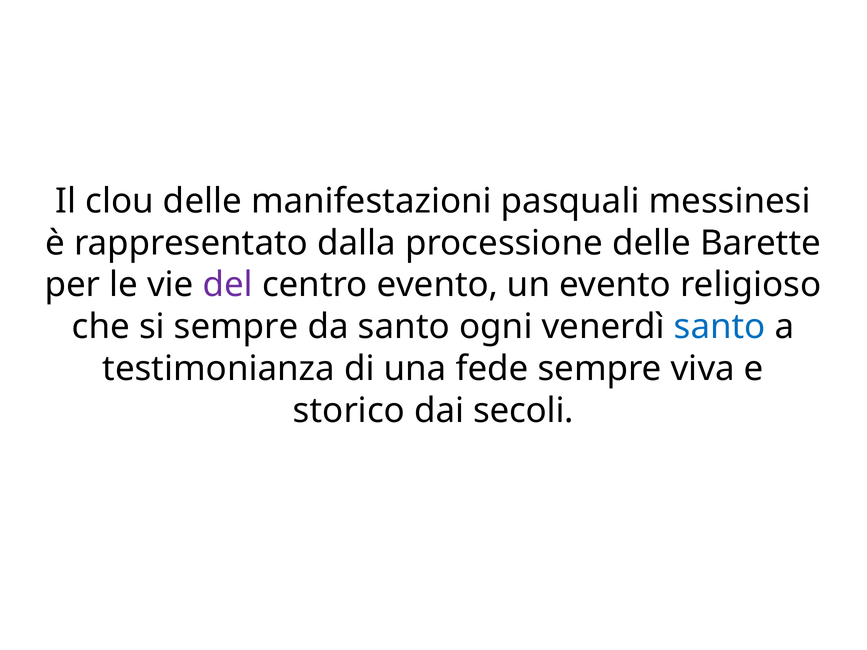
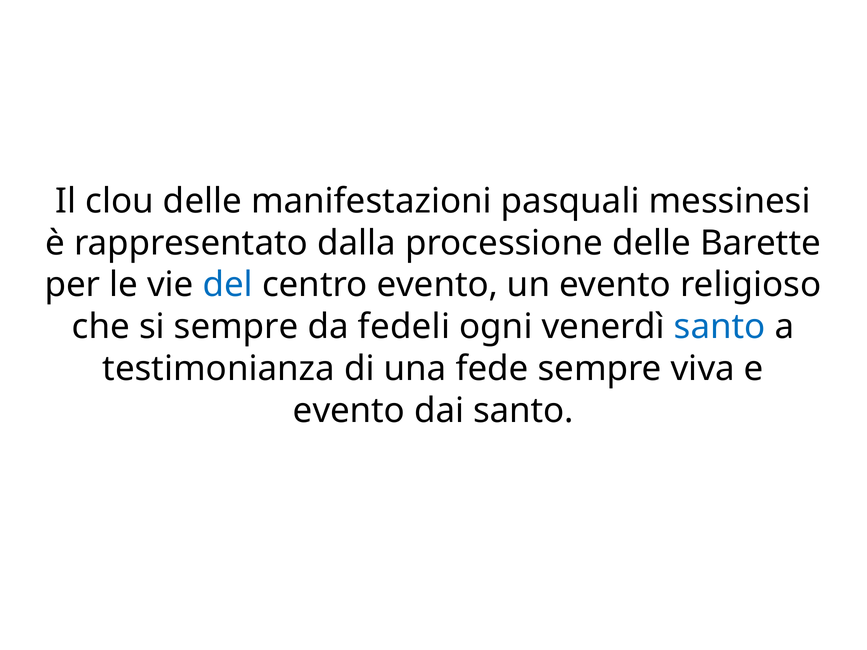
del colour: purple -> blue
da santo: santo -> fedeli
storico at (349, 411): storico -> evento
dai secoli: secoli -> santo
